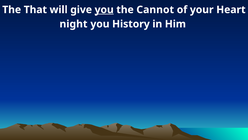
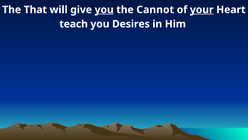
your underline: none -> present
night: night -> teach
History: History -> Desires
